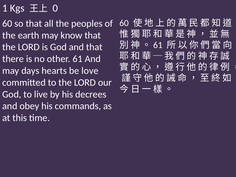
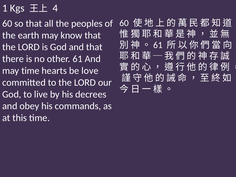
0: 0 -> 4
may days: days -> time
